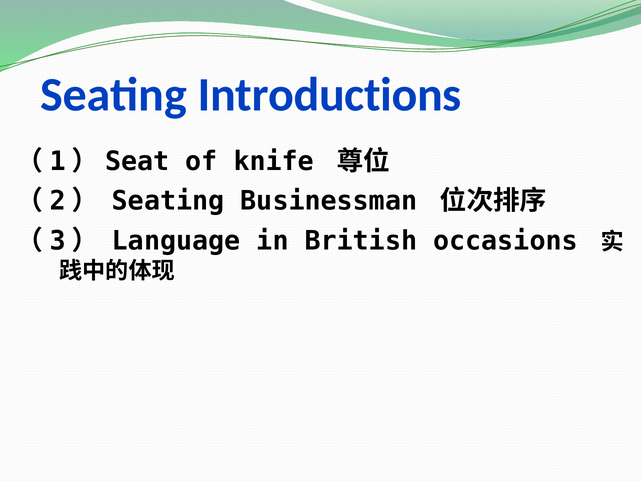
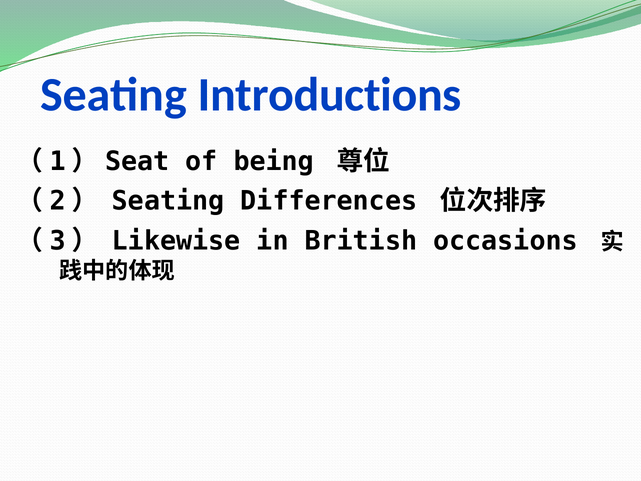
knife: knife -> being
Businessman: Businessman -> Differences
Language: Language -> Likewise
